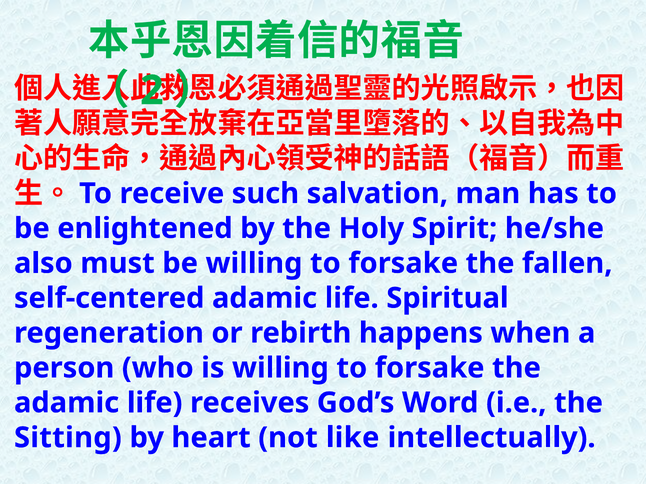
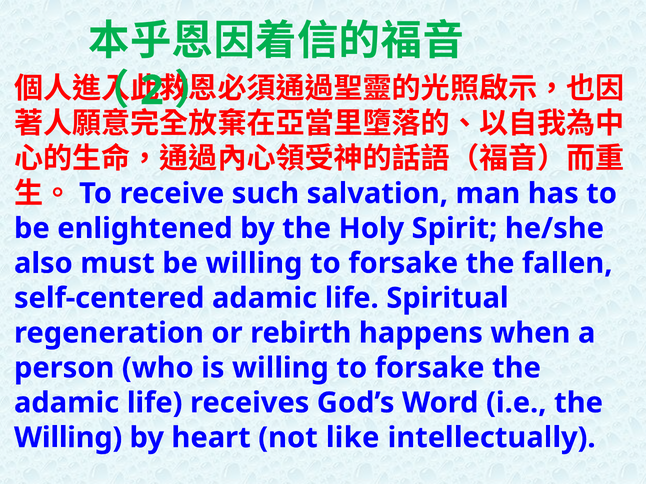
Sitting at (68, 438): Sitting -> Willing
